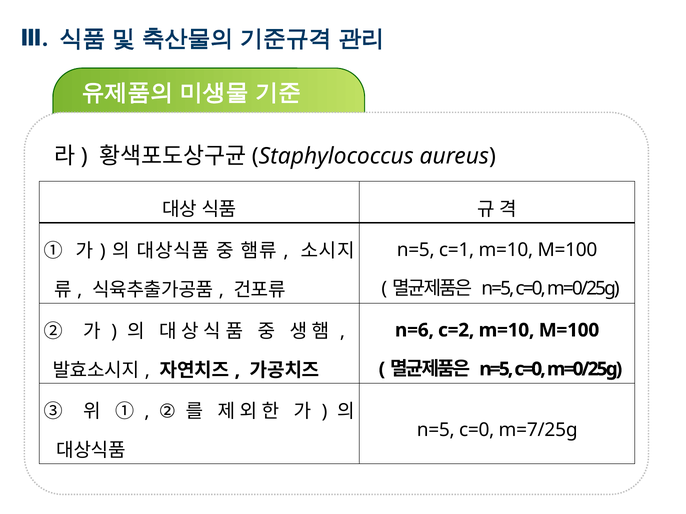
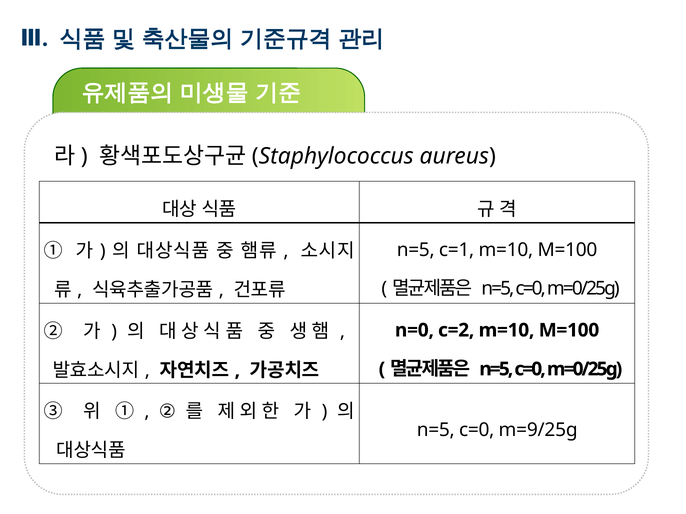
n=6: n=6 -> n=0
m=7/25g: m=7/25g -> m=9/25g
